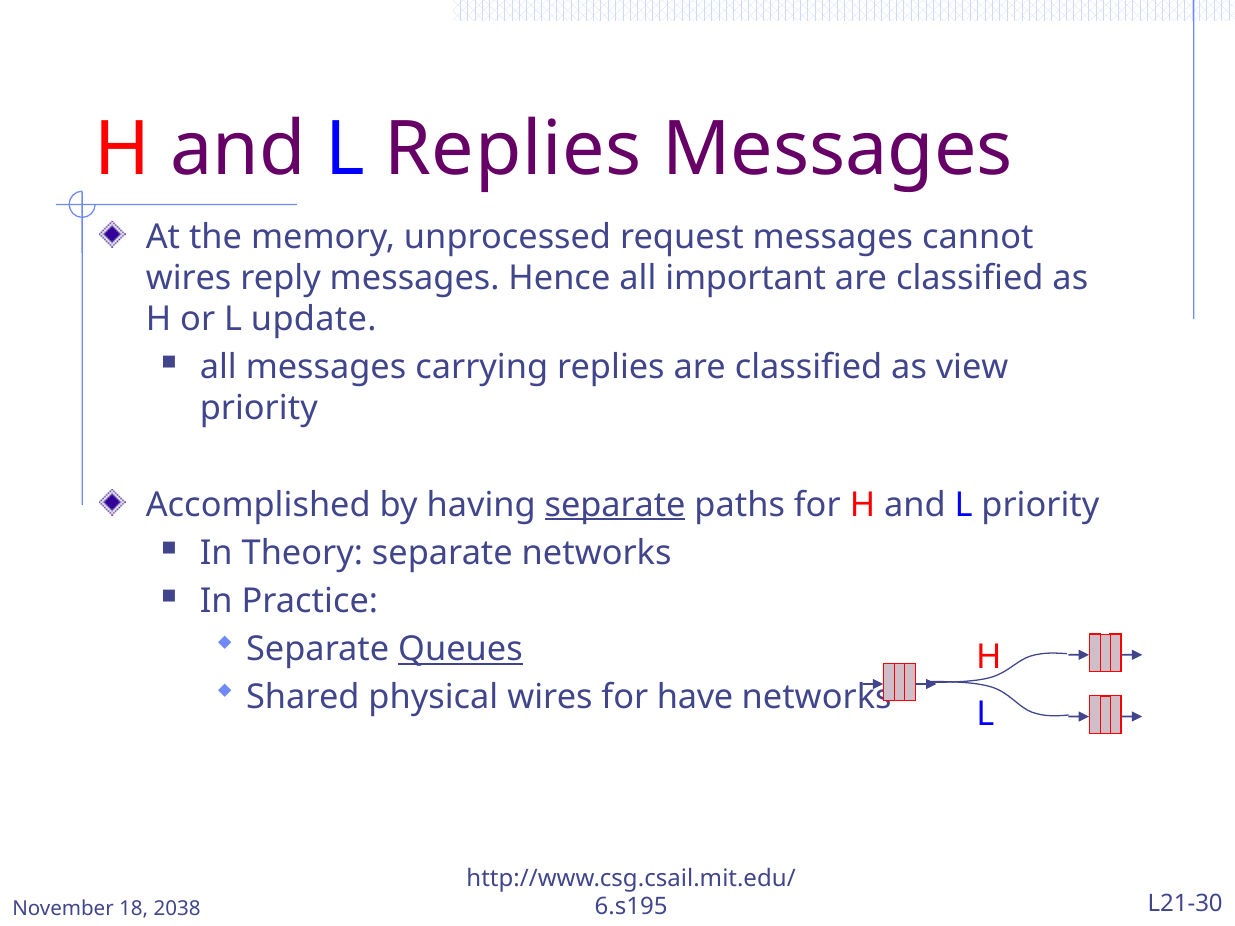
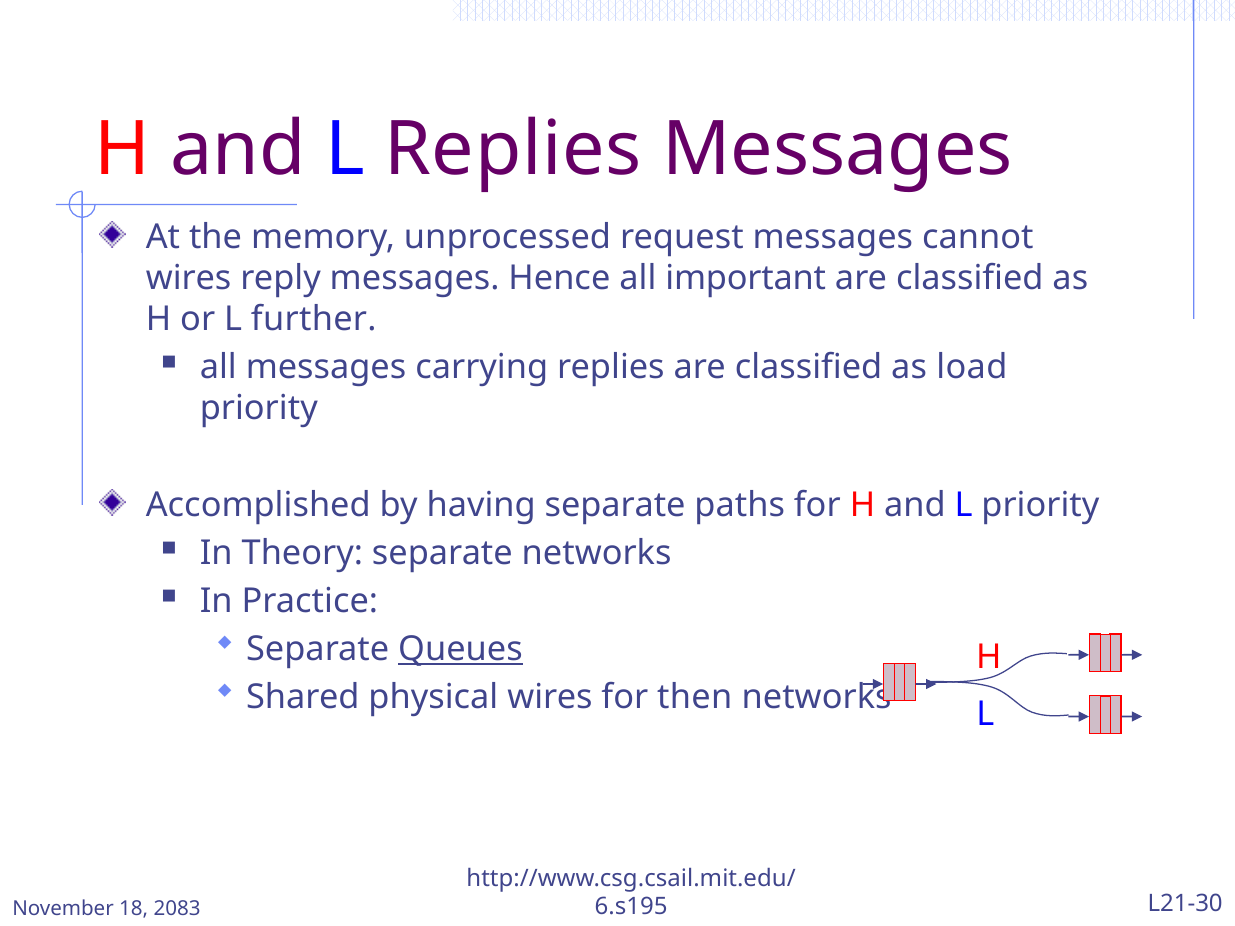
update: update -> further
view: view -> load
separate at (615, 505) underline: present -> none
have: have -> then
2038: 2038 -> 2083
